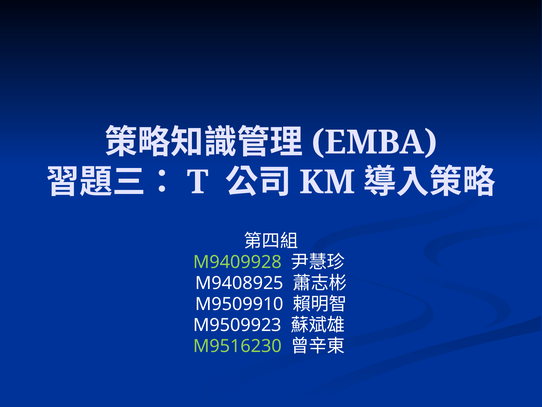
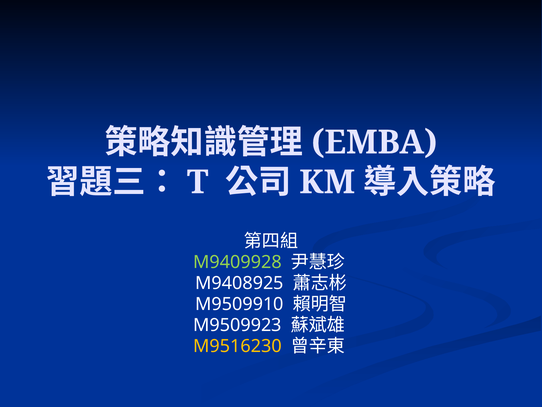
M9516230 colour: light green -> yellow
